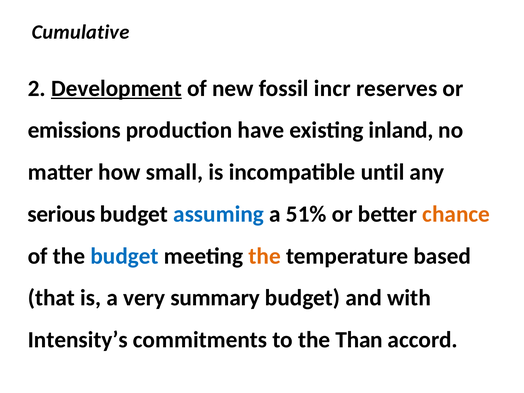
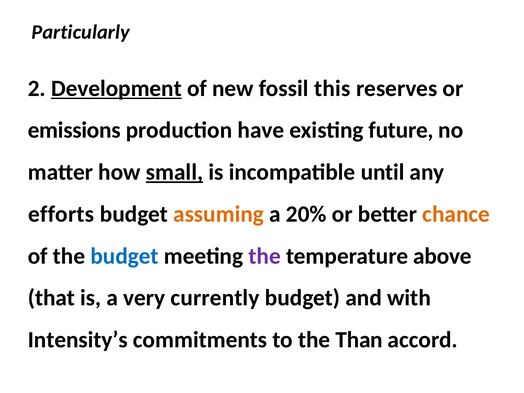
Cumulative: Cumulative -> Particularly
incr: incr -> this
inland: inland -> future
small underline: none -> present
serious: serious -> efforts
assuming colour: blue -> orange
51%: 51% -> 20%
the at (265, 256) colour: orange -> purple
based: based -> above
summary: summary -> currently
